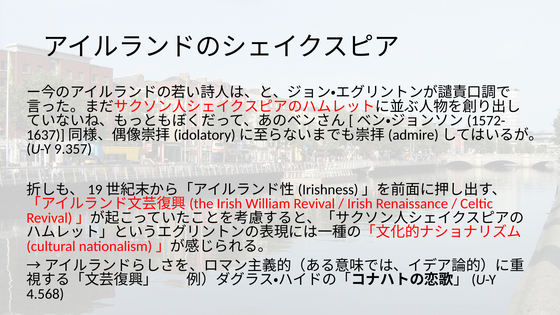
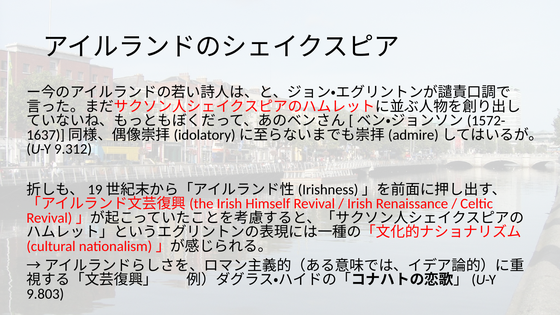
9.357: 9.357 -> 9.312
William: William -> Himself
4.568: 4.568 -> 9.803
